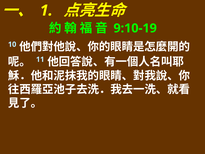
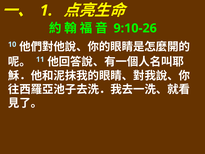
9:10-19: 9:10-19 -> 9:10-26
